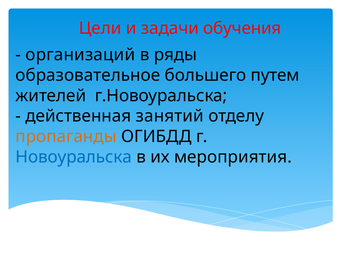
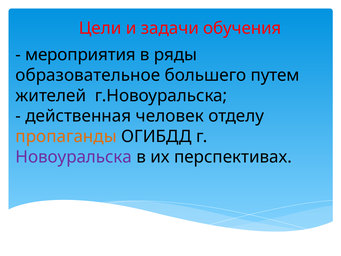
организаций: организаций -> мероприятия
занятий: занятий -> человек
Новоуральска colour: blue -> purple
мероприятия: мероприятия -> перспективах
